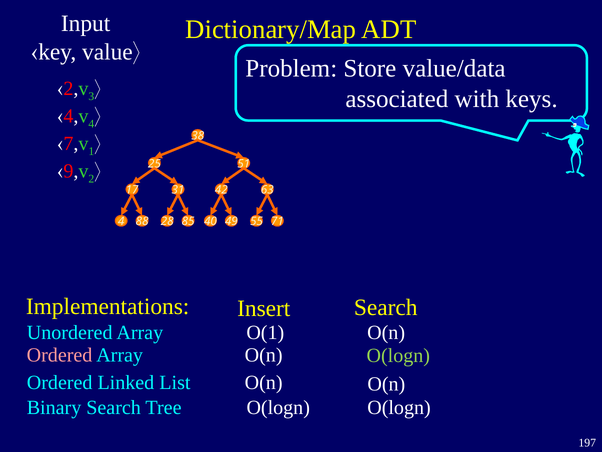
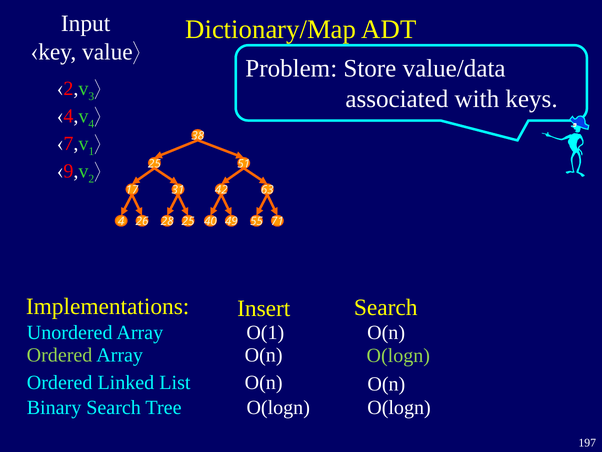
88: 88 -> 26
28 85: 85 -> 25
Ordered at (60, 355) colour: pink -> light green
